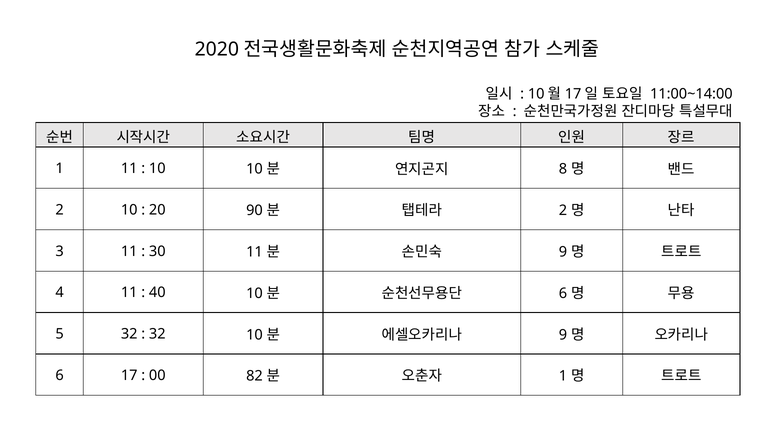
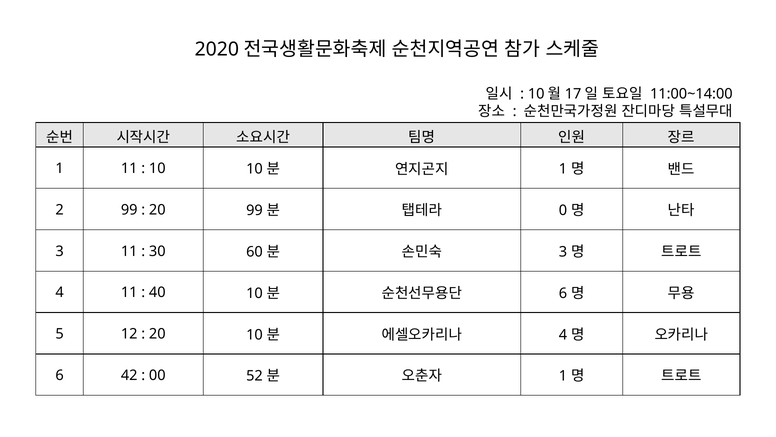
8 at (563, 169): 8 -> 1
2 10: 10 -> 99
20 90: 90 -> 99
2 at (563, 210): 2 -> 0
30 11: 11 -> 60
9 at (563, 252): 9 -> 3
5 32: 32 -> 12
32 at (157, 334): 32 -> 20
9 at (563, 334): 9 -> 4
17: 17 -> 42
82: 82 -> 52
